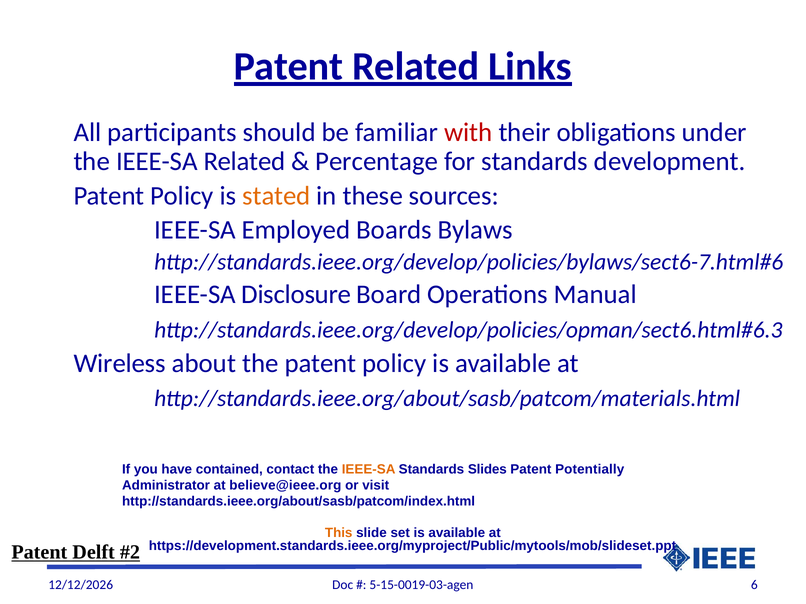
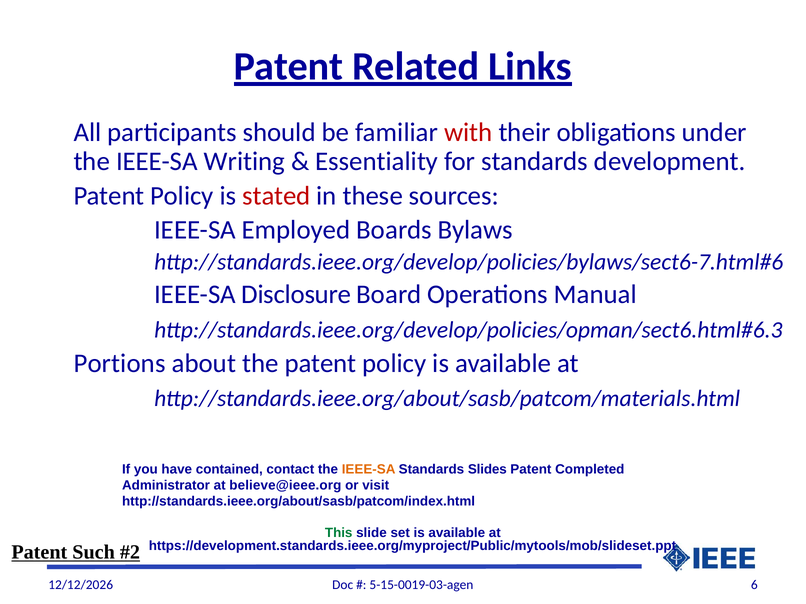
IEEE-SA Related: Related -> Writing
Percentage: Percentage -> Essentiality
stated colour: orange -> red
Wireless: Wireless -> Portions
Potentially: Potentially -> Completed
This colour: orange -> green
Delft: Delft -> Such
